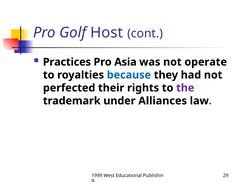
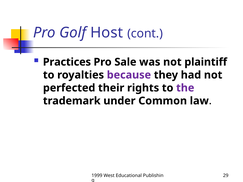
Asia: Asia -> Sale
operate: operate -> plaintiff
because colour: blue -> purple
Alliances: Alliances -> Common
